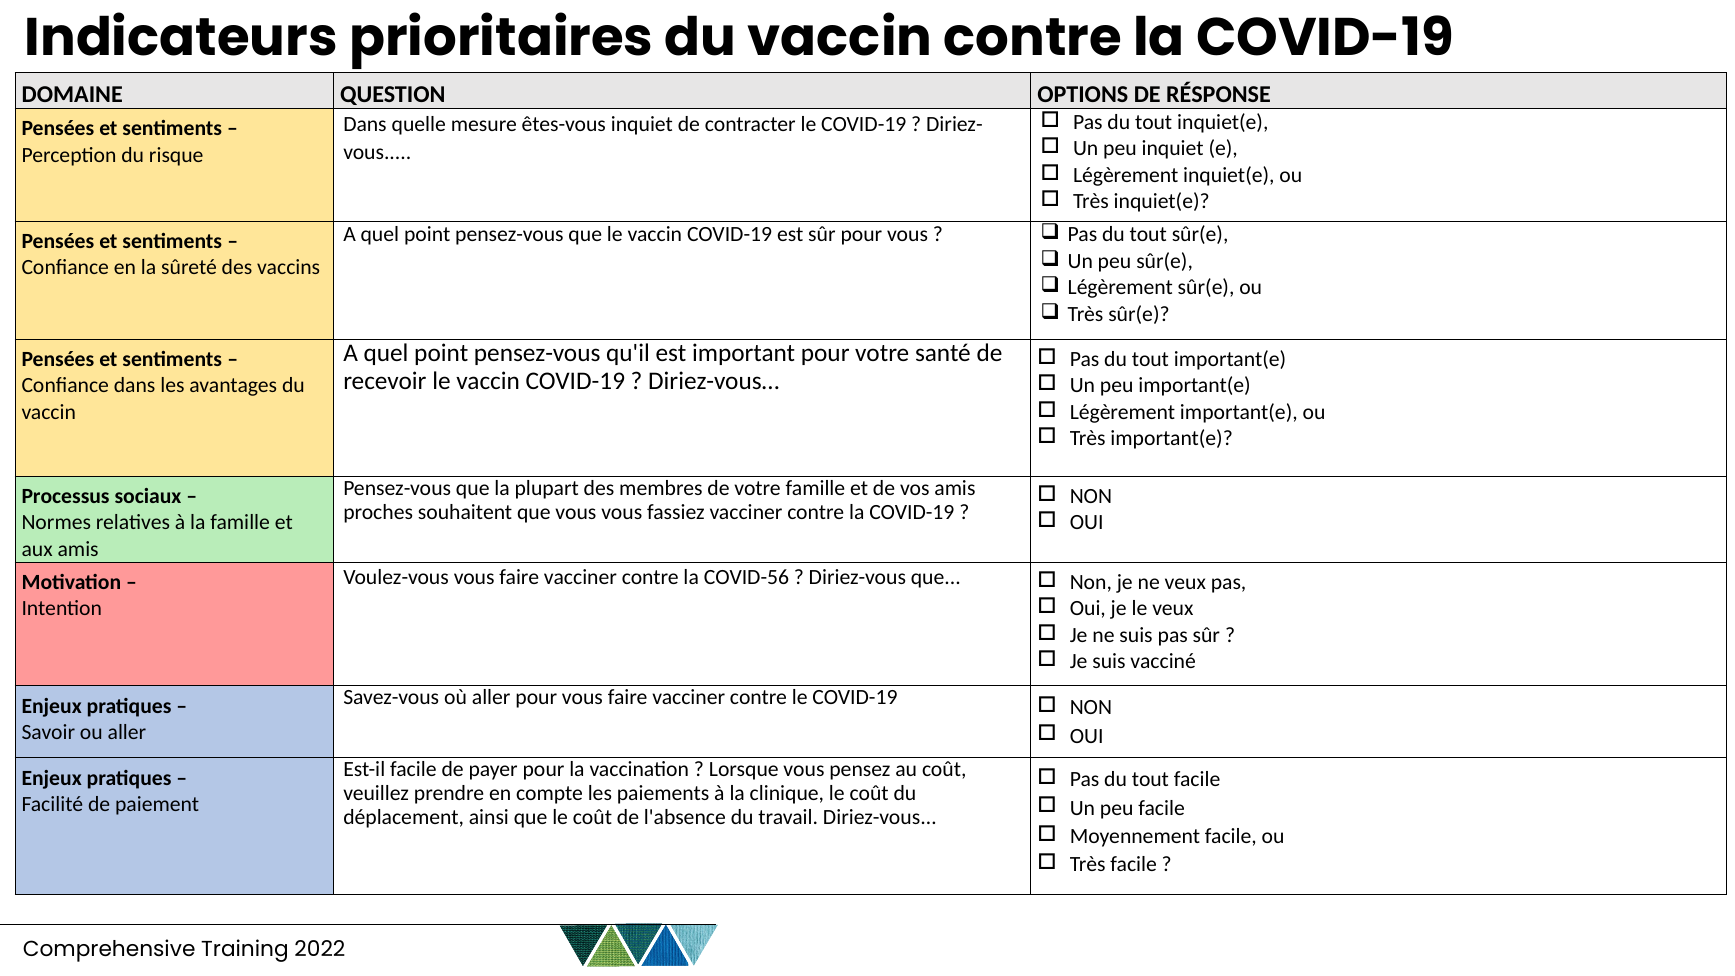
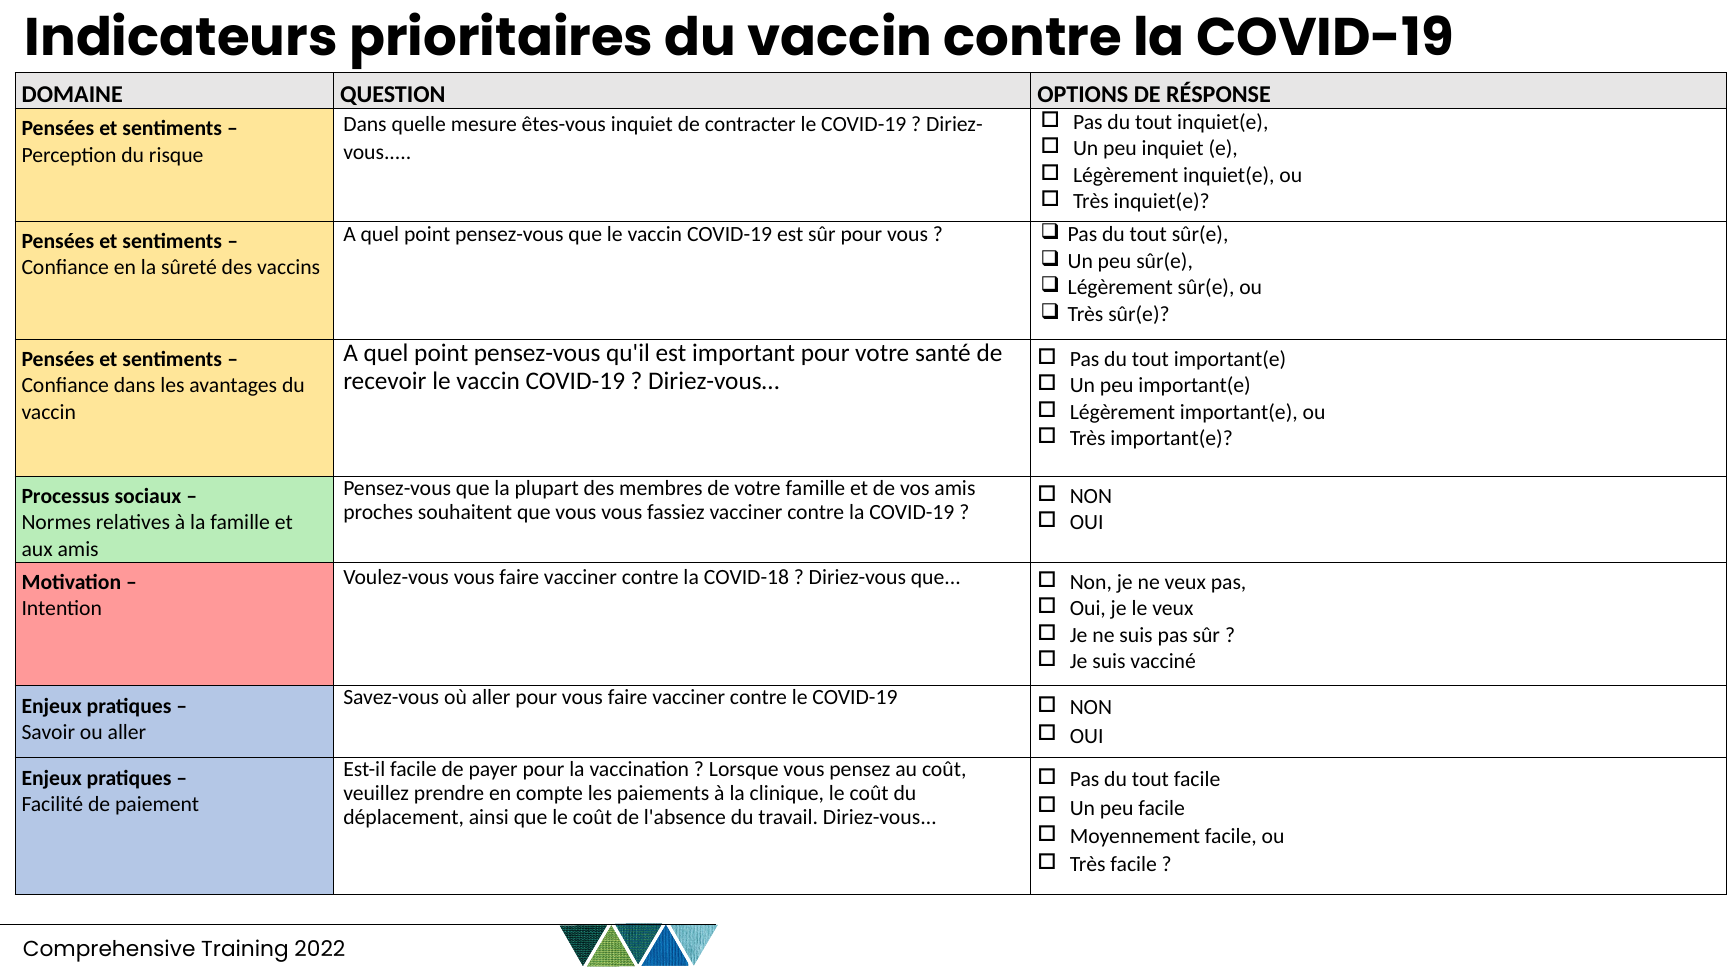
COVID-56: COVID-56 -> COVID-18
